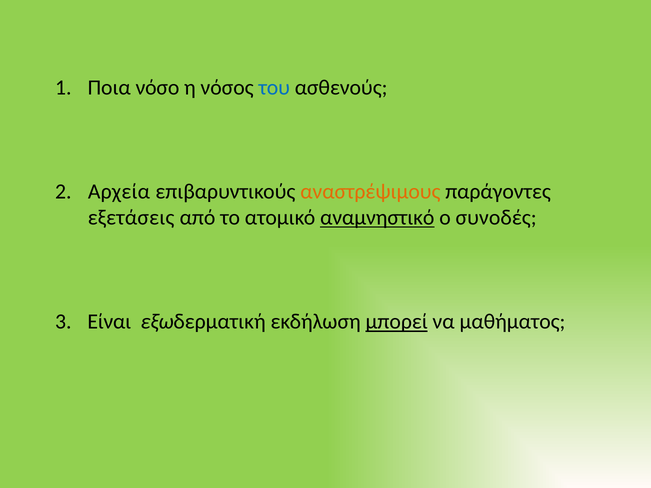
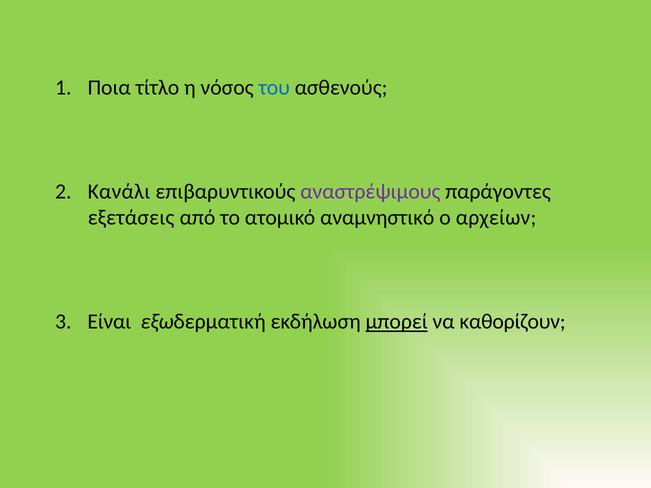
νόσο: νόσο -> τίτλο
Αρχεία: Αρχεία -> Κανάλι
αναστρέψιμους colour: orange -> purple
αναμνηστικό underline: present -> none
συνοδές: συνοδές -> αρχείων
μαθήματος: μαθήματος -> καθορίζουν
